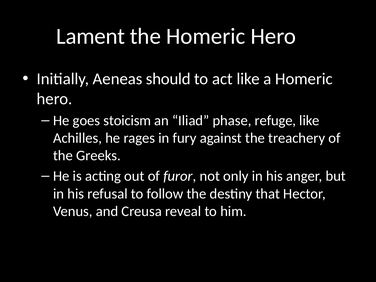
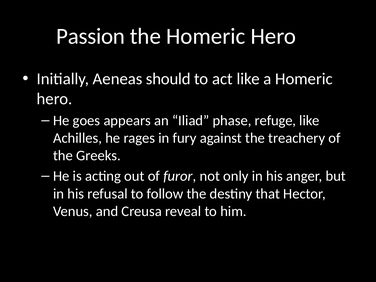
Lament: Lament -> Passion
stoicism: stoicism -> appears
